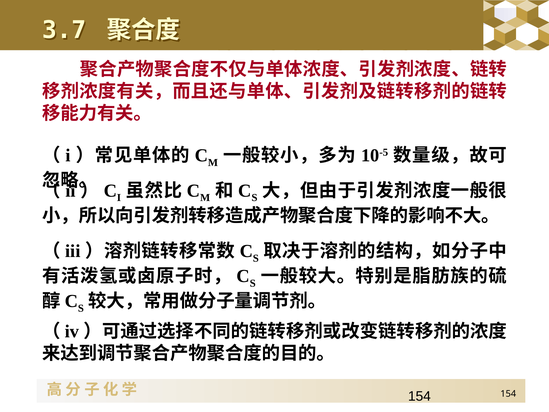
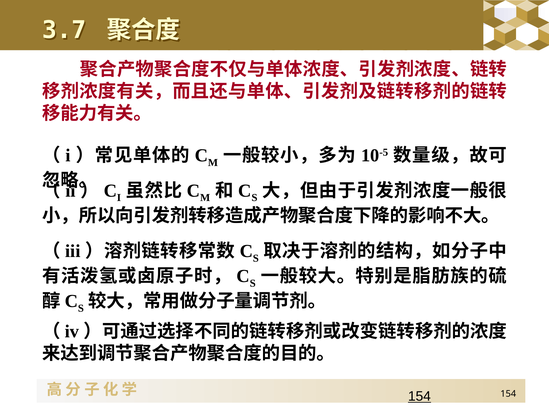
154 at (419, 396) underline: none -> present
